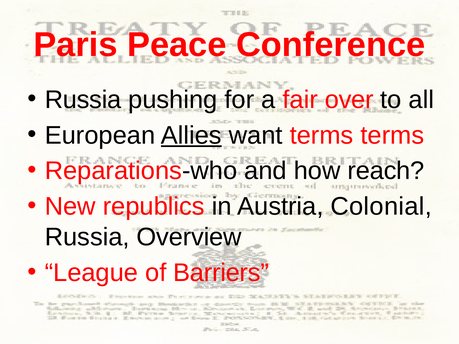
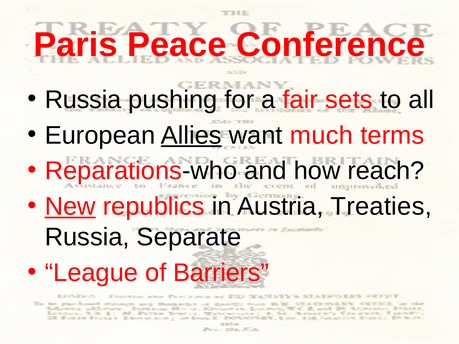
over: over -> sets
want terms: terms -> much
New underline: none -> present
Colonial: Colonial -> Treaties
Overview: Overview -> Separate
